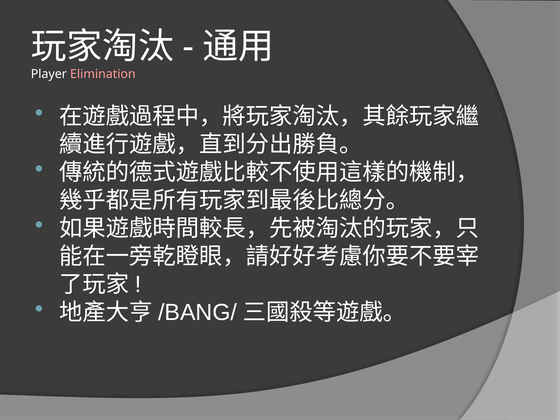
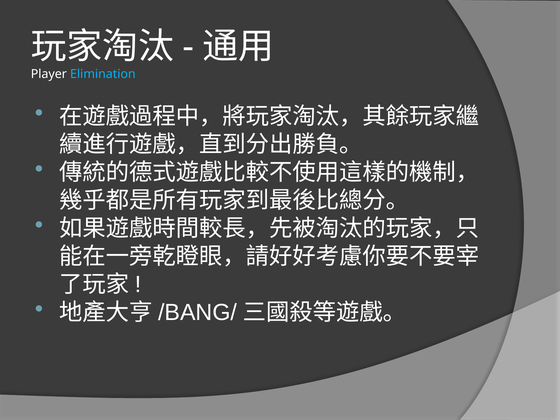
Elimination colour: pink -> light blue
